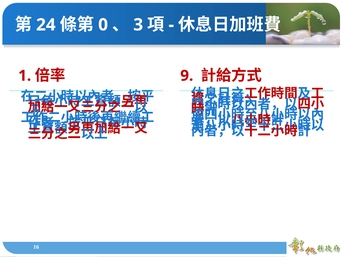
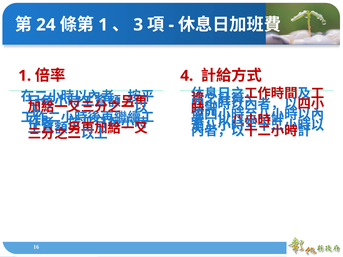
0 at (103, 25): 0 -> 1
9: 9 -> 4
